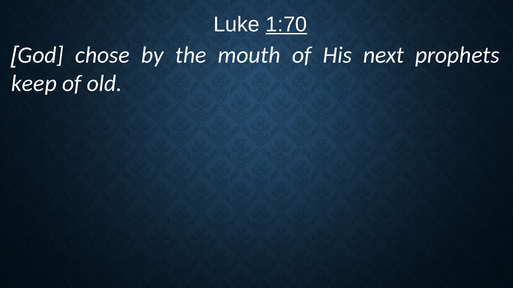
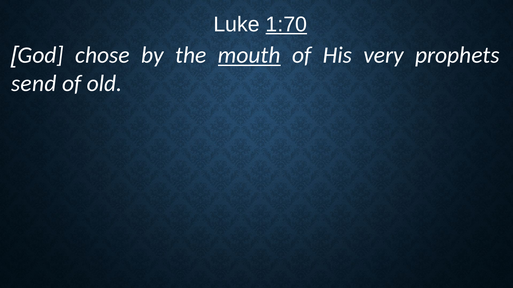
mouth underline: none -> present
next: next -> very
keep: keep -> send
